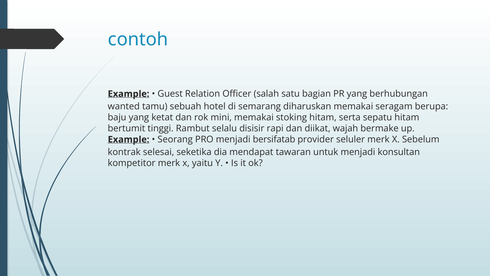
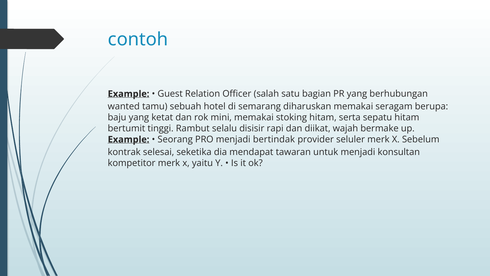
bersifatab: bersifatab -> bertindak
